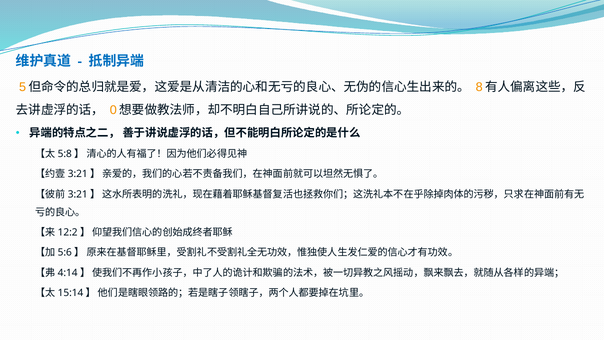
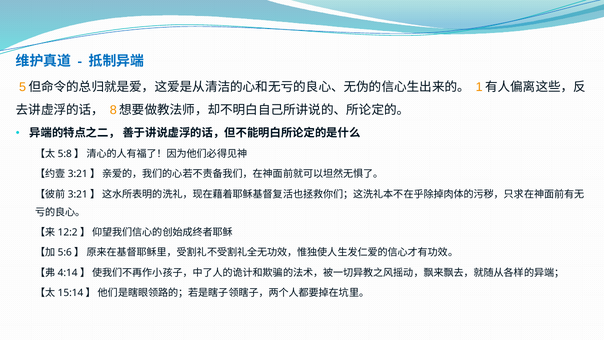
8: 8 -> 1
0: 0 -> 8
